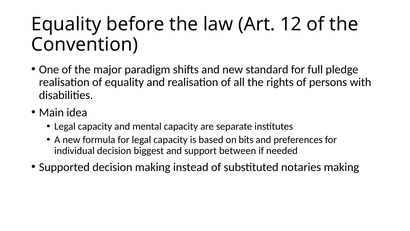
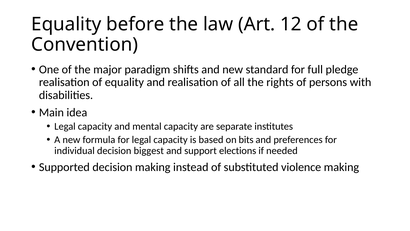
between: between -> elections
notaries: notaries -> violence
